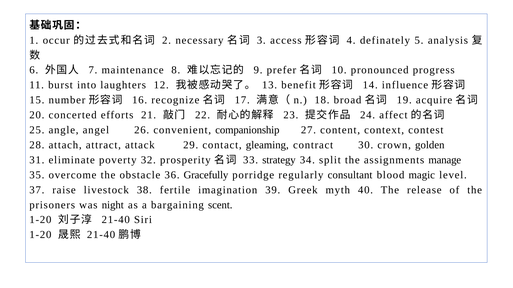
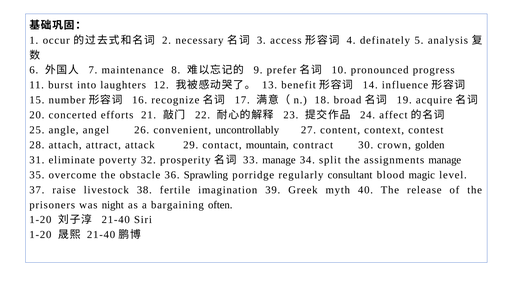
companionship: companionship -> uncontrollably
gleaming: gleaming -> mountain
33 strategy: strategy -> manage
Gracefully: Gracefully -> Sprawling
scent: scent -> often
